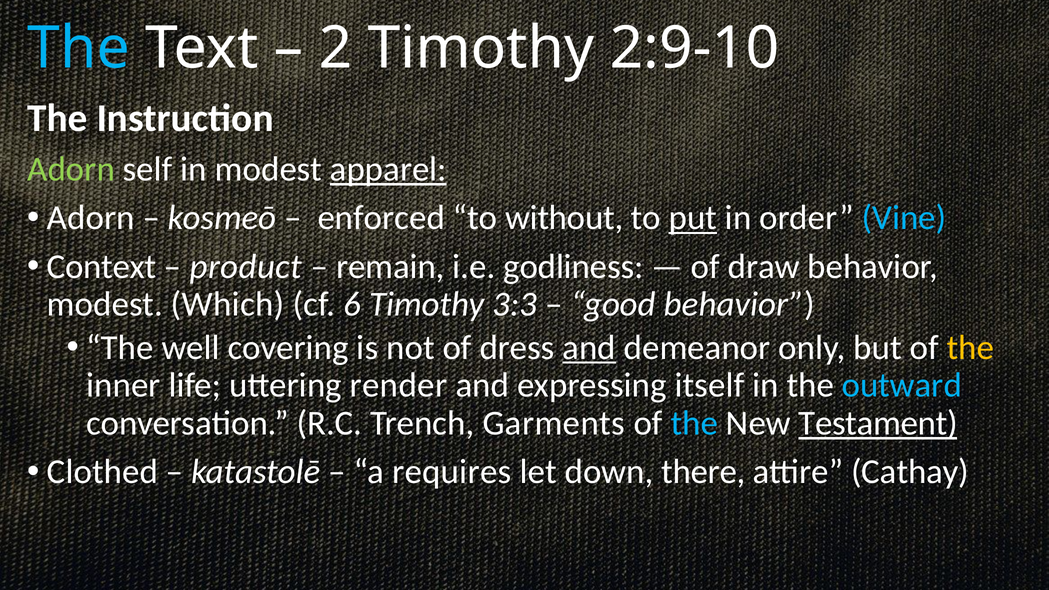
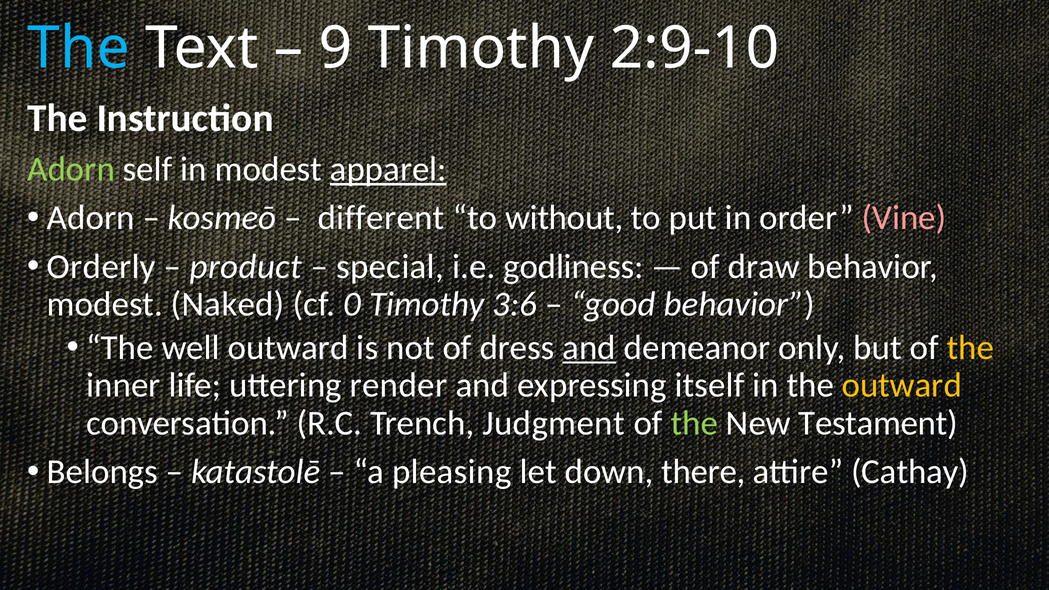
2: 2 -> 9
enforced: enforced -> different
put underline: present -> none
Vine colour: light blue -> pink
Context: Context -> Orderly
remain: remain -> special
Which: Which -> Naked
6: 6 -> 0
3:3: 3:3 -> 3:6
well covering: covering -> outward
outward at (902, 385) colour: light blue -> yellow
Garments: Garments -> Judgment
the at (694, 423) colour: light blue -> light green
Testament underline: present -> none
Clothed: Clothed -> Belongs
requires: requires -> pleasing
